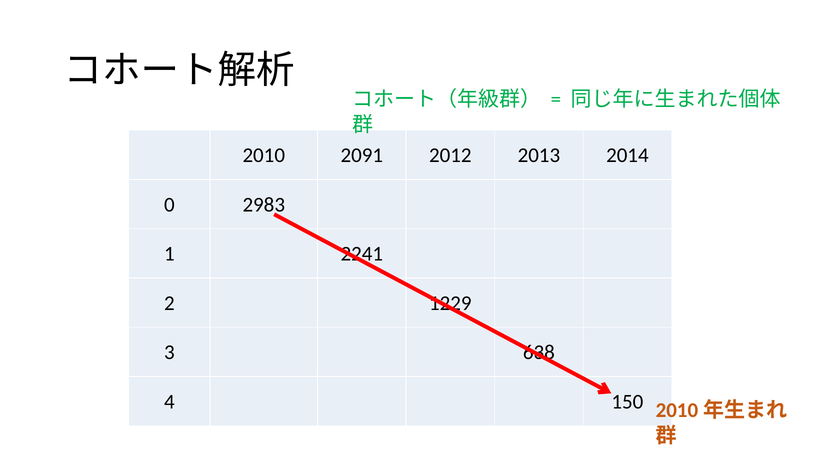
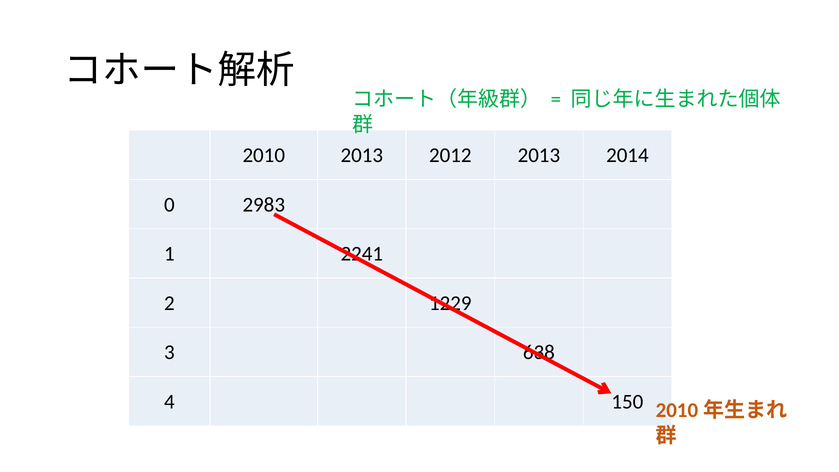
2010 2091: 2091 -> 2013
